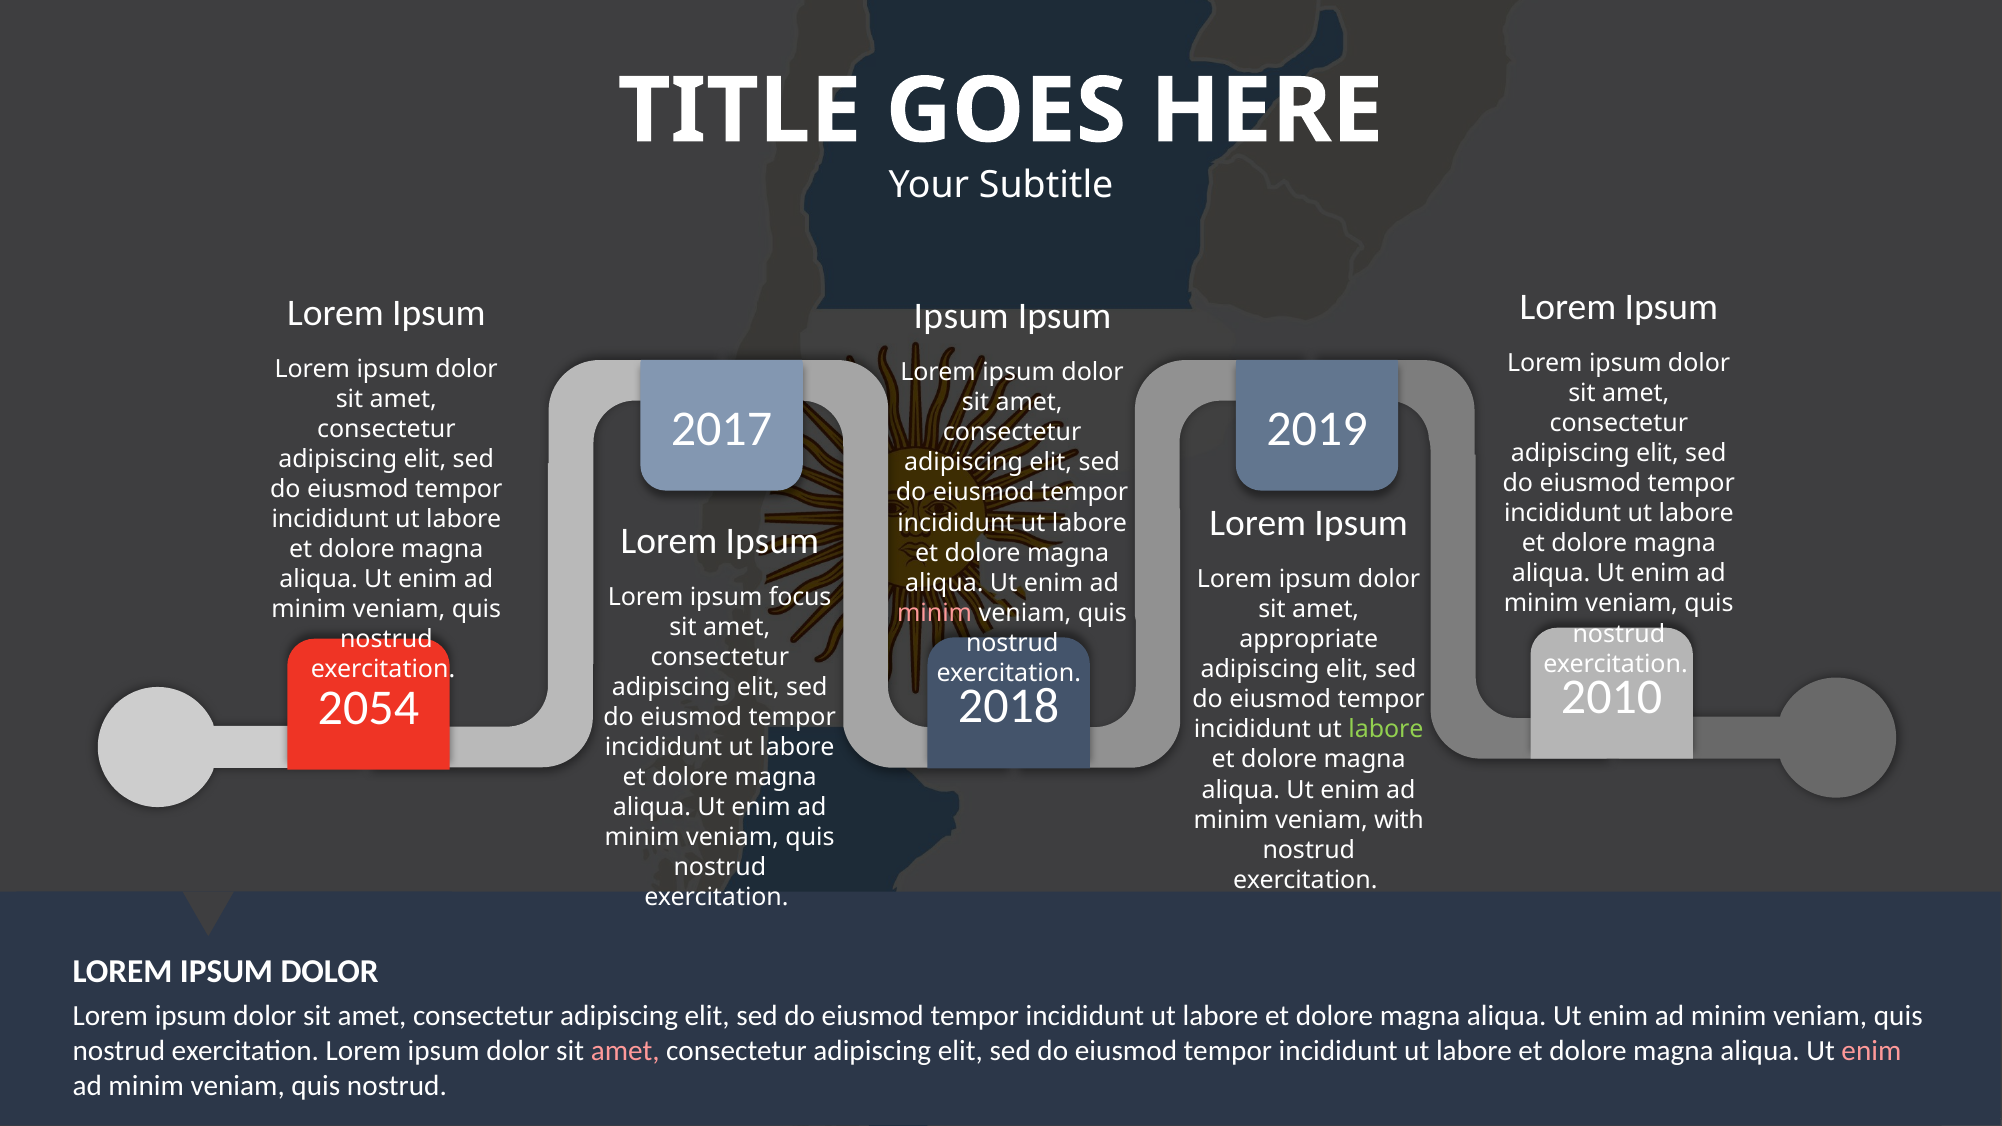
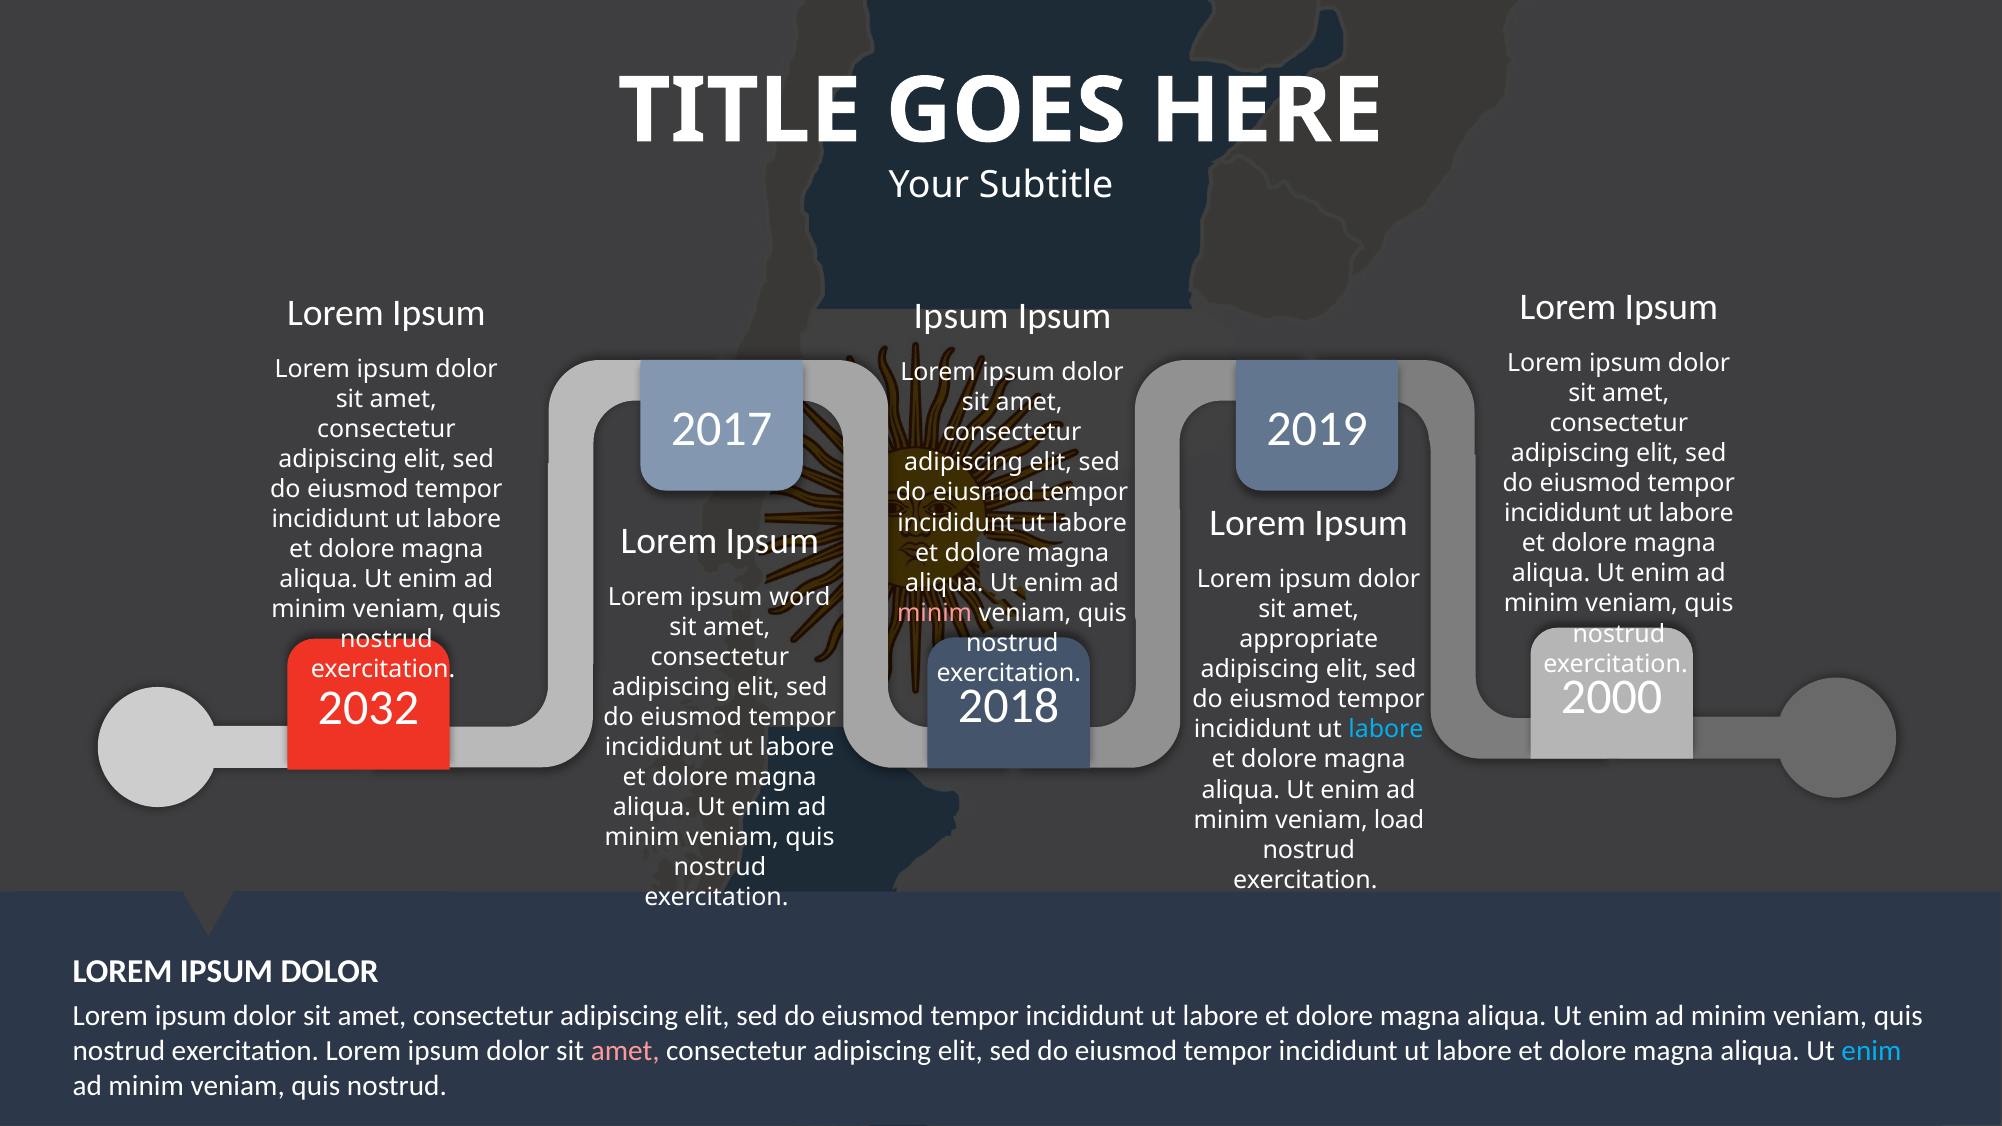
focus: focus -> word
2010: 2010 -> 2000
2054: 2054 -> 2032
labore at (1386, 730) colour: light green -> light blue
with: with -> load
enim at (1871, 1051) colour: pink -> light blue
